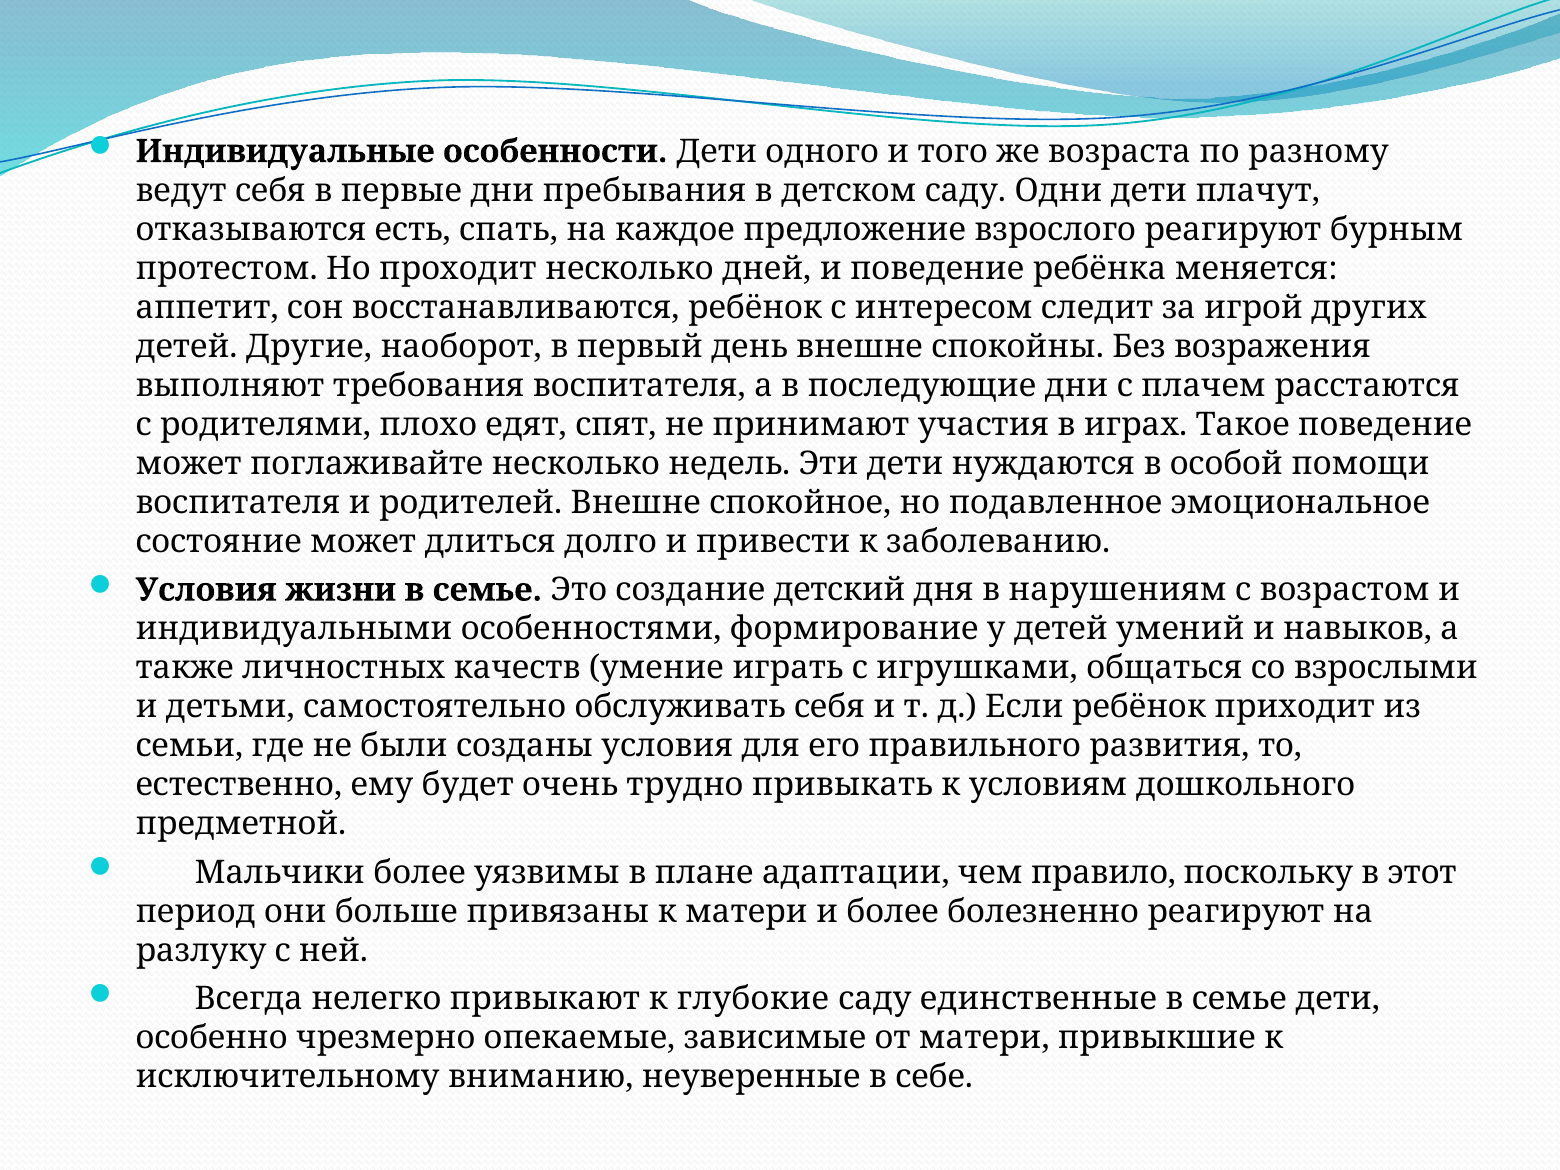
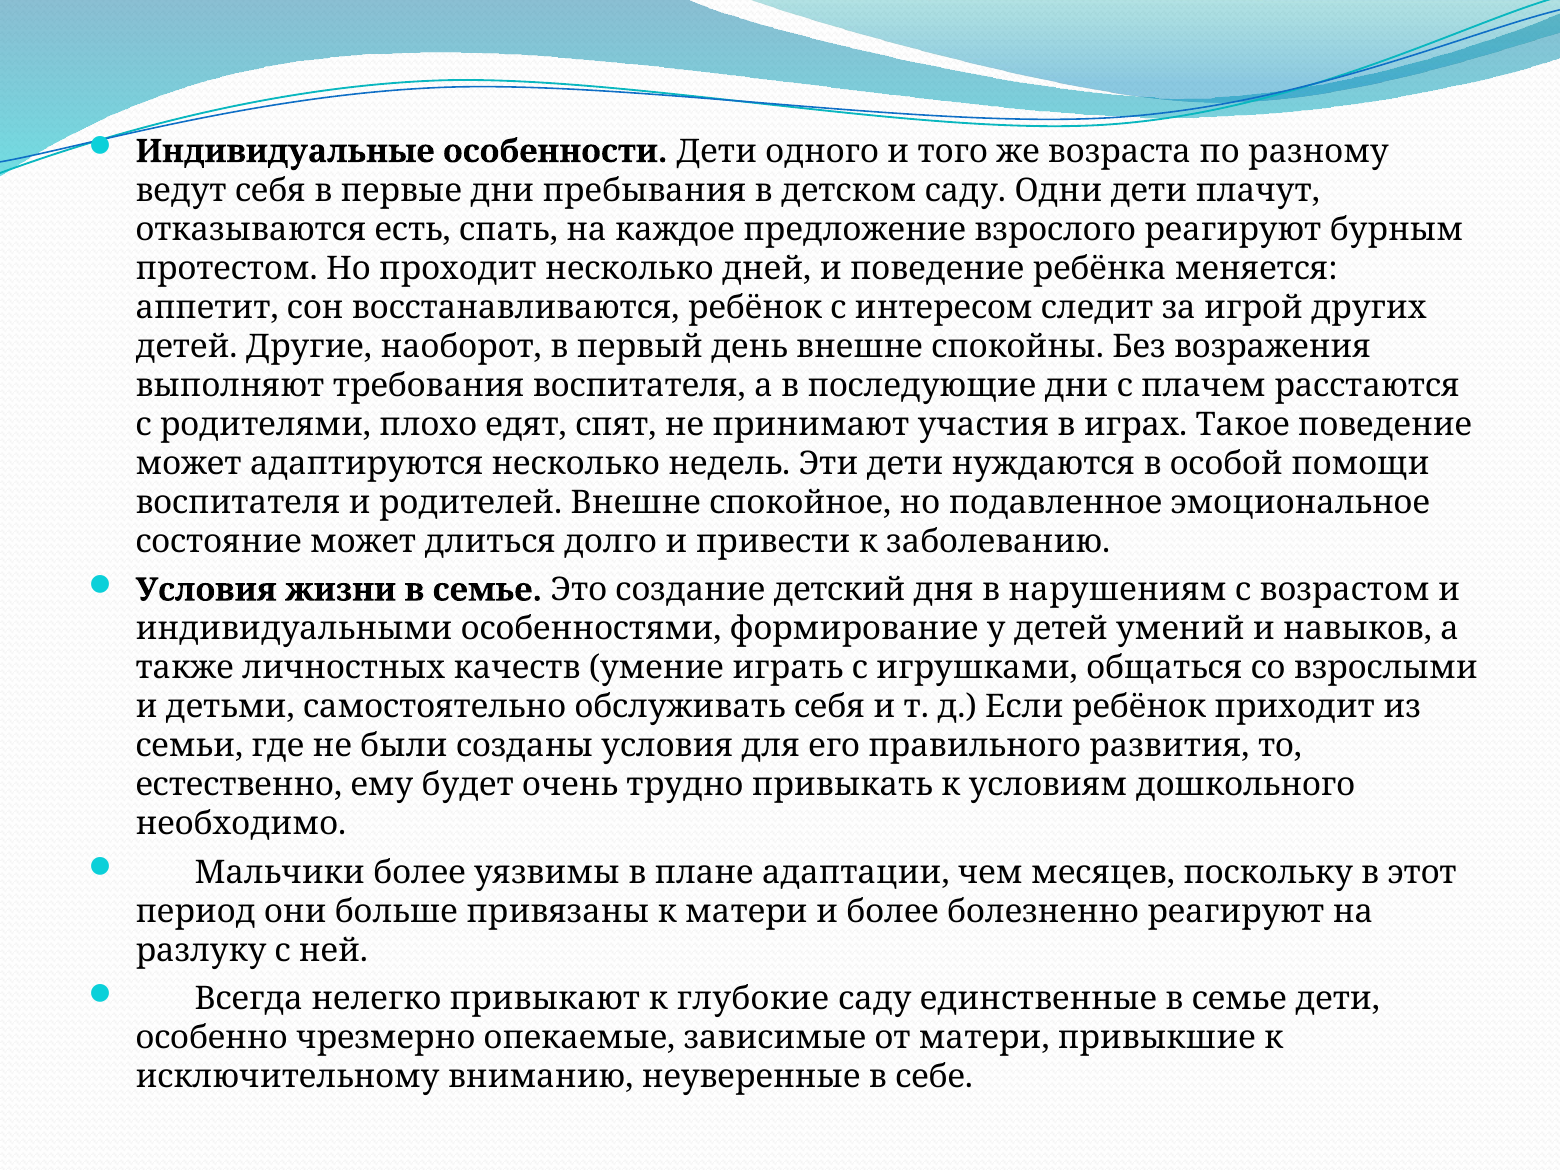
поглаживайте: поглаживайте -> адаптируются
предметной: предметной -> необходимо
правило: правило -> месяцев
